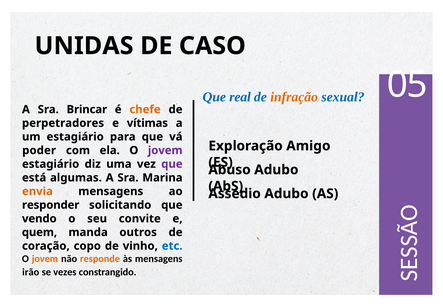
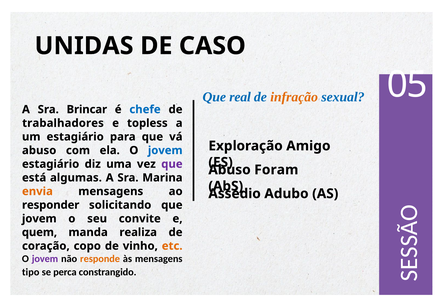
chefe colour: orange -> blue
perpetradores: perpetradores -> trabalhadores
vítimas: vítimas -> topless
poder at (39, 150): poder -> abuso
jovem at (165, 150) colour: purple -> blue
Adubo at (276, 170): Adubo -> Foram
vendo at (39, 218): vendo -> jovem
outros: outros -> realiza
etc colour: blue -> orange
jovem at (45, 259) colour: orange -> purple
irão: irão -> tipo
vezes: vezes -> perca
